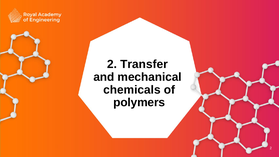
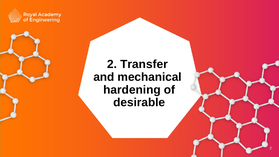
chemicals: chemicals -> hardening
polymers: polymers -> desirable
